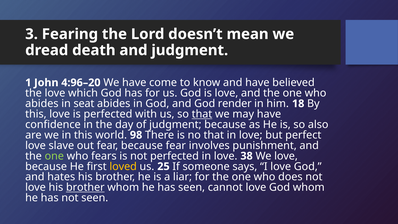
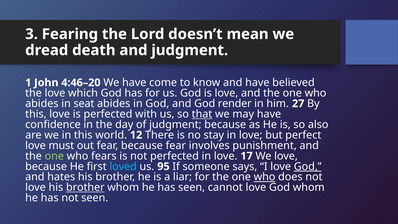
4:96–20: 4:96–20 -> 4:46–20
18: 18 -> 27
98: 98 -> 12
no that: that -> stay
slave: slave -> must
38: 38 -> 17
loved colour: yellow -> light blue
25: 25 -> 95
God at (308, 166) underline: none -> present
who at (265, 177) underline: none -> present
